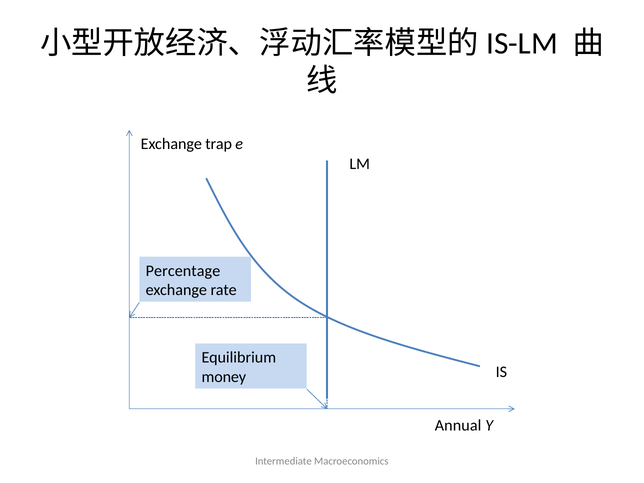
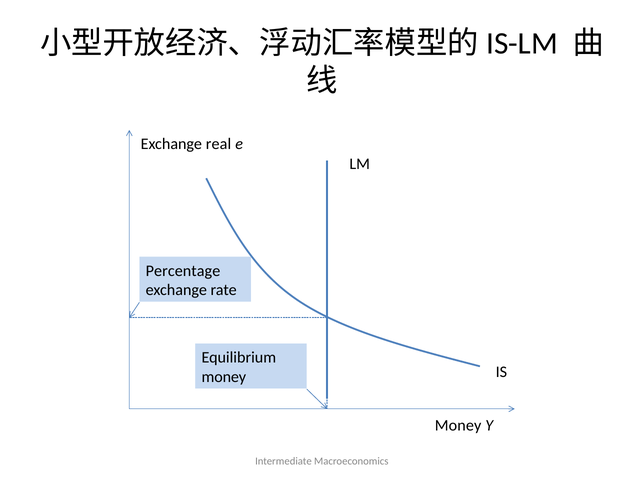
trap: trap -> real
Annual at (458, 425): Annual -> Money
